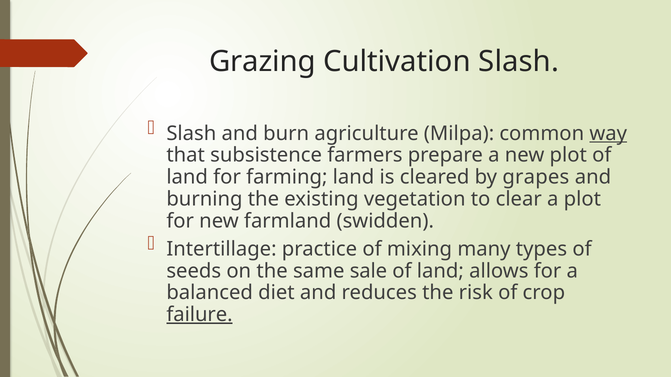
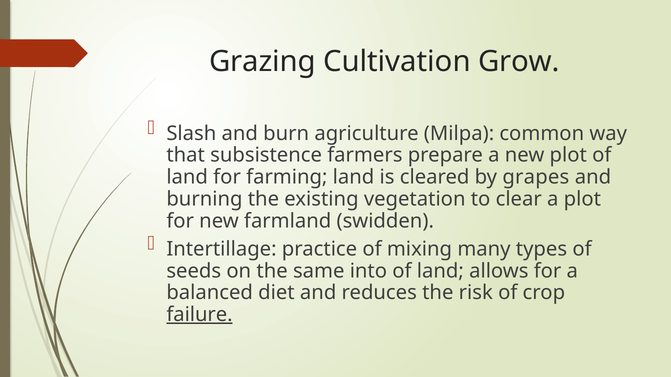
Cultivation Slash: Slash -> Grow
way underline: present -> none
sale: sale -> into
